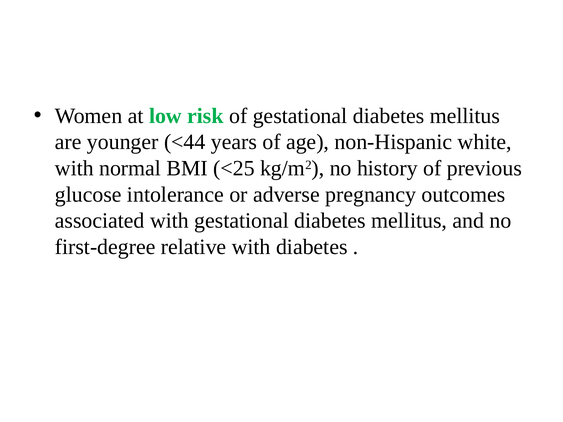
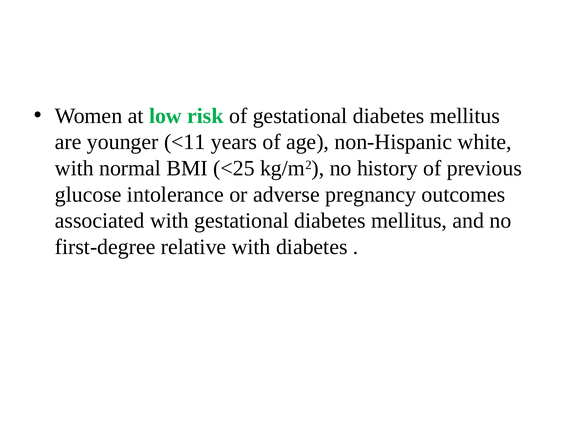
<44: <44 -> <11
